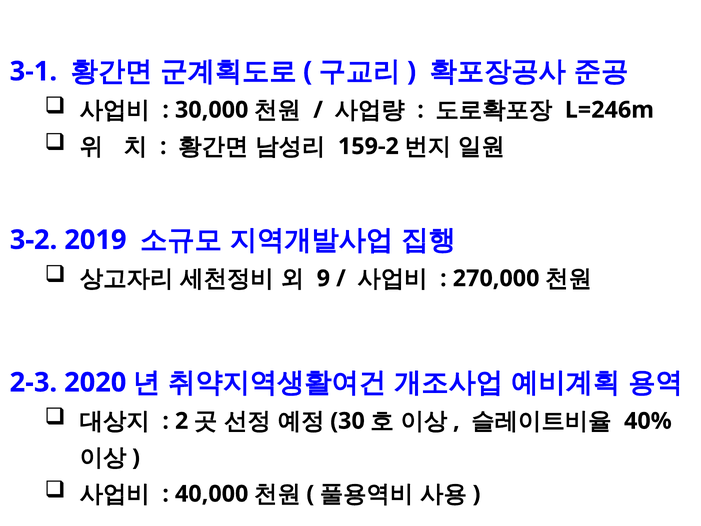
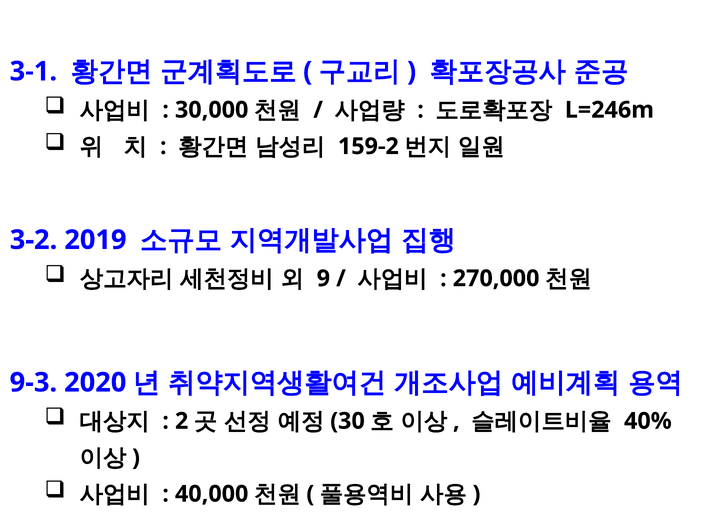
2-3: 2-3 -> 9-3
